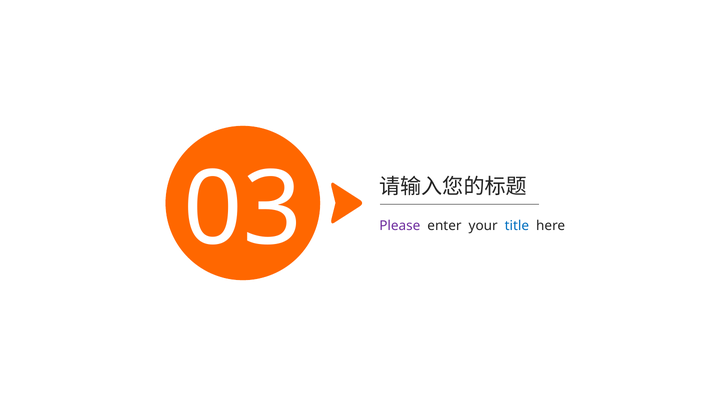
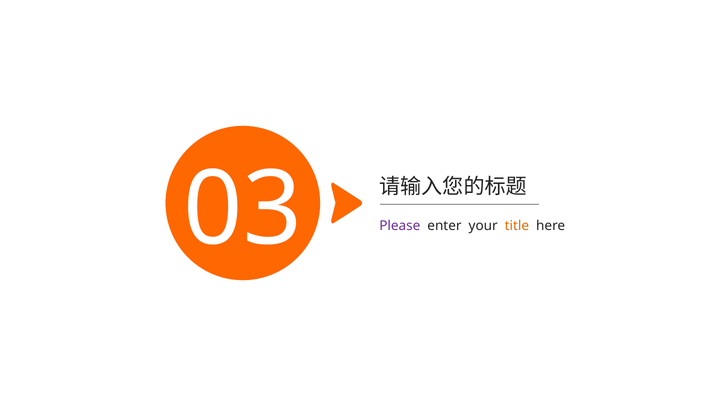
title colour: blue -> orange
